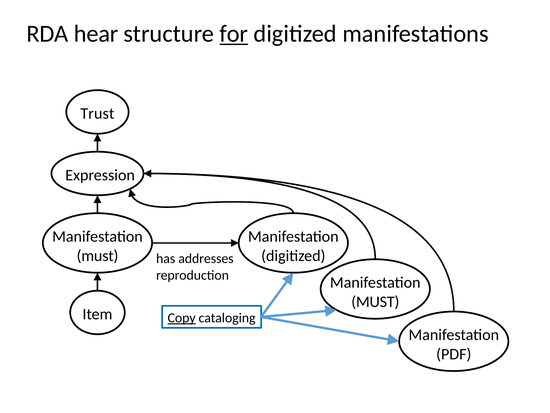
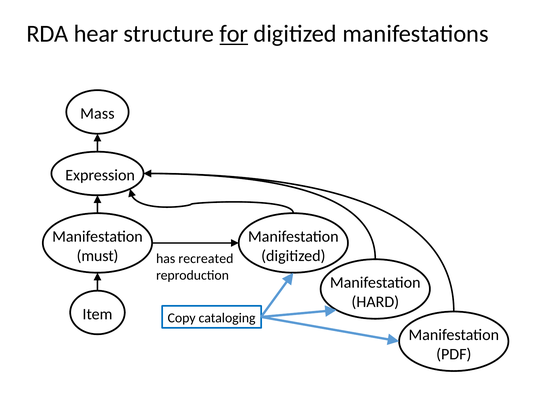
Trust: Trust -> Mass
addresses: addresses -> recreated
MUST at (375, 302): MUST -> HARD
Copy underline: present -> none
